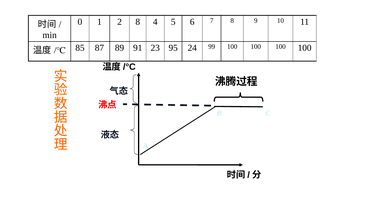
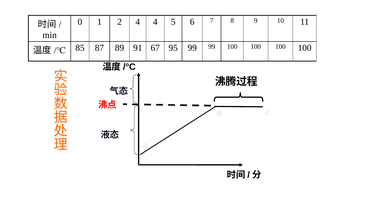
2 8: 8 -> 4
23: 23 -> 67
95 24: 24 -> 99
